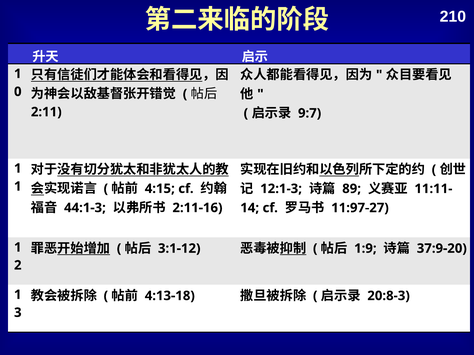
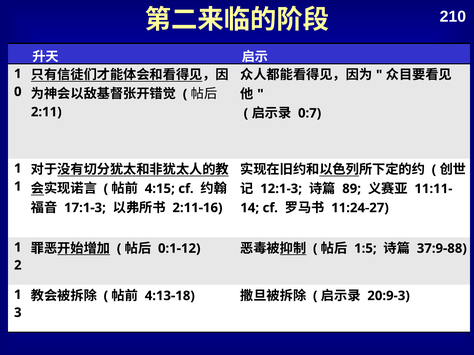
9:7: 9:7 -> 0:7
44:1-3: 44:1-3 -> 17:1-3
11:97-27: 11:97-27 -> 11:24-27
3:1-12: 3:1-12 -> 0:1-12
1:9: 1:9 -> 1:5
37:9-20: 37:9-20 -> 37:9-88
20:8-3: 20:8-3 -> 20:9-3
